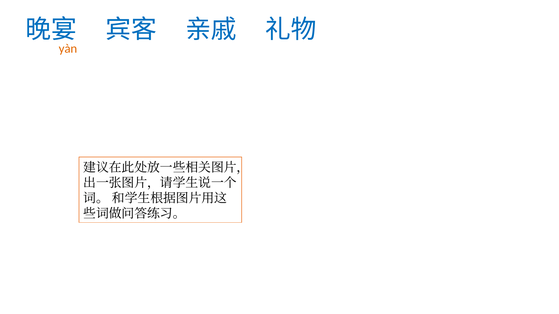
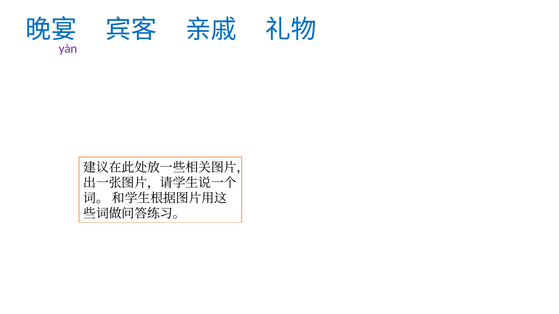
yàn colour: orange -> purple
